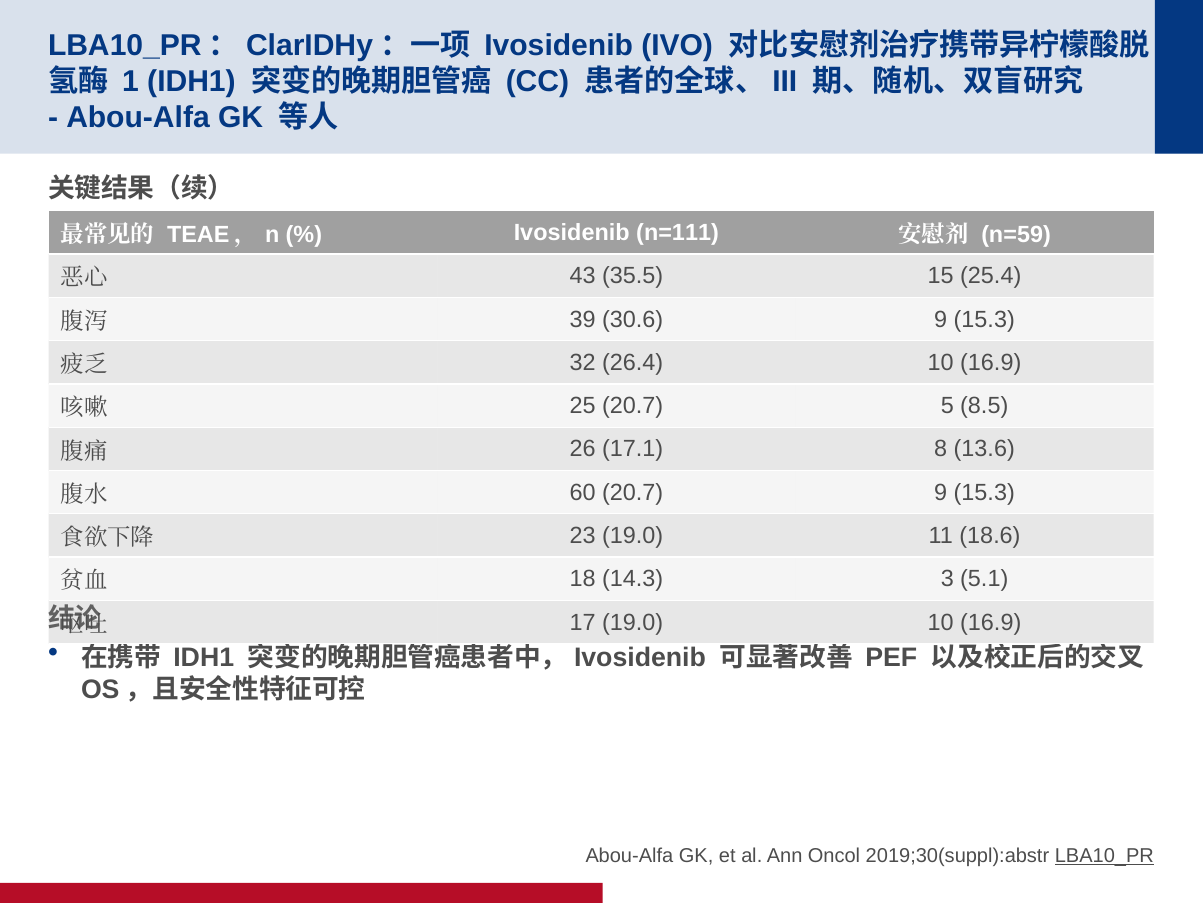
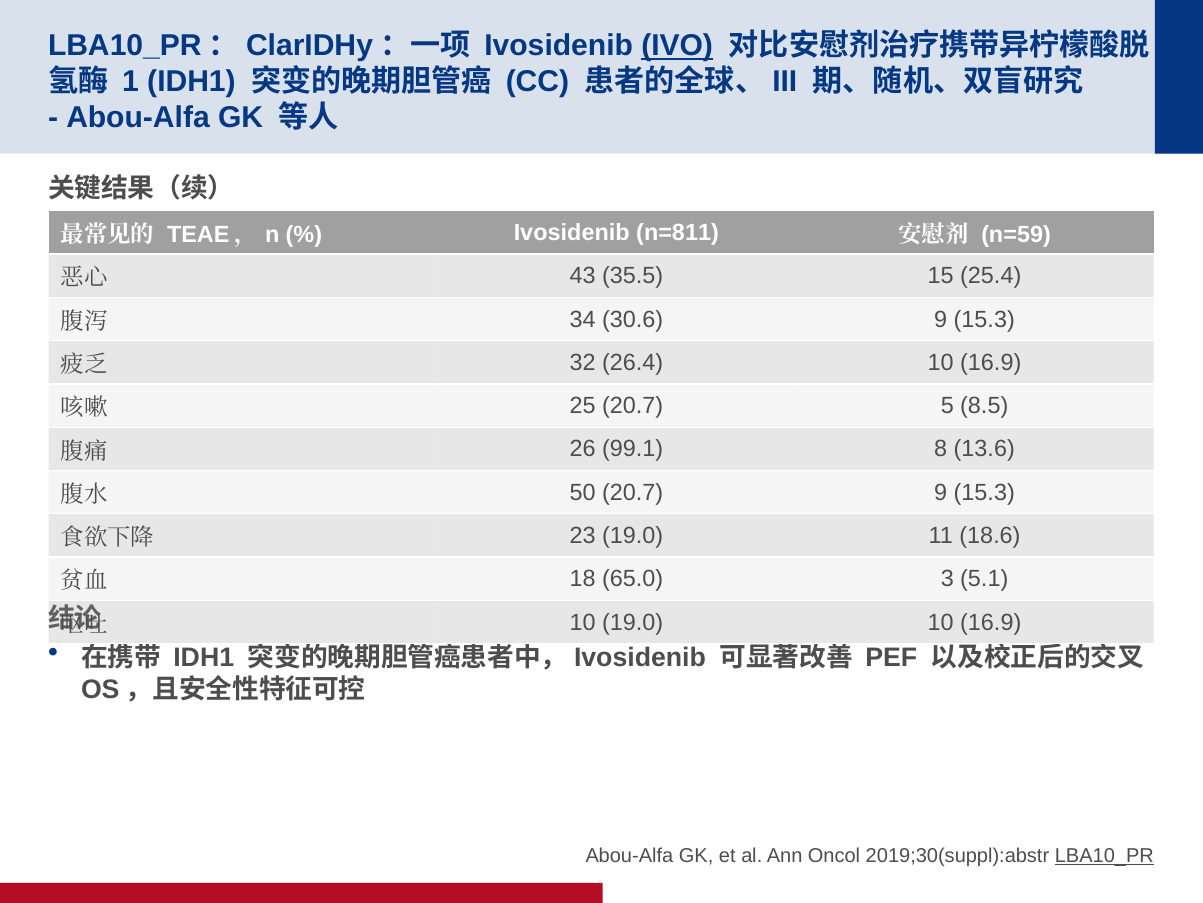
IVO underline: none -> present
n=111: n=111 -> n=811
39: 39 -> 34
17.1: 17.1 -> 99.1
60: 60 -> 50
14.3: 14.3 -> 65.0
17 at (583, 622): 17 -> 10
